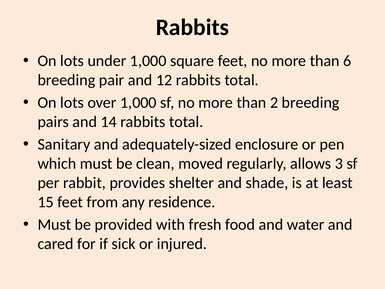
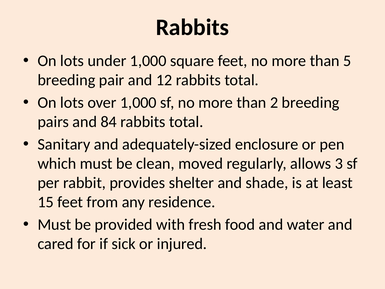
6: 6 -> 5
14: 14 -> 84
